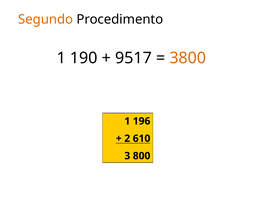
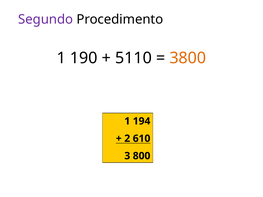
Segundo colour: orange -> purple
9517: 9517 -> 5110
196: 196 -> 194
